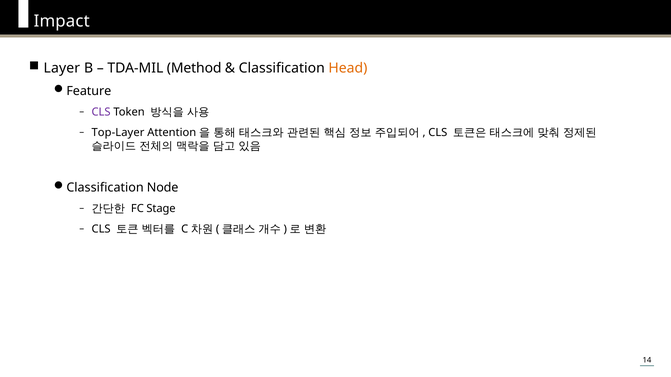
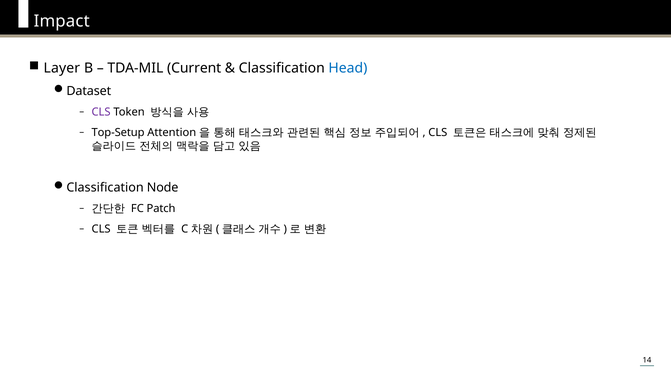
Method: Method -> Current
Head colour: orange -> blue
Feature: Feature -> Dataset
Top-Layer: Top-Layer -> Top-Setup
Stage: Stage -> Patch
